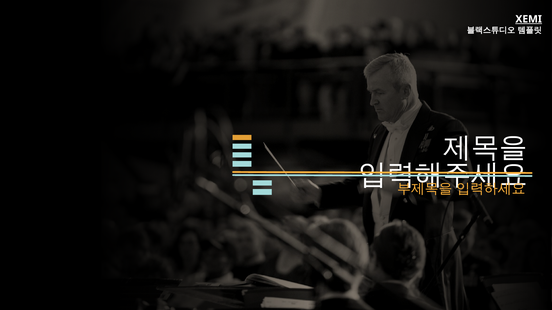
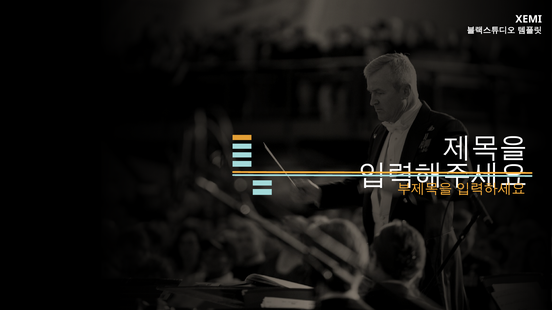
XEMI underline: present -> none
